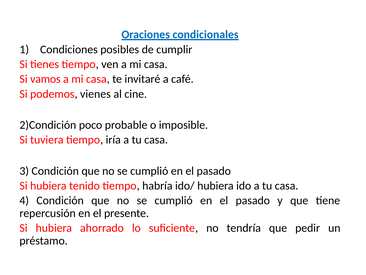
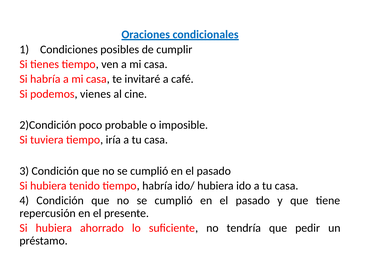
Si vamos: vamos -> habría
